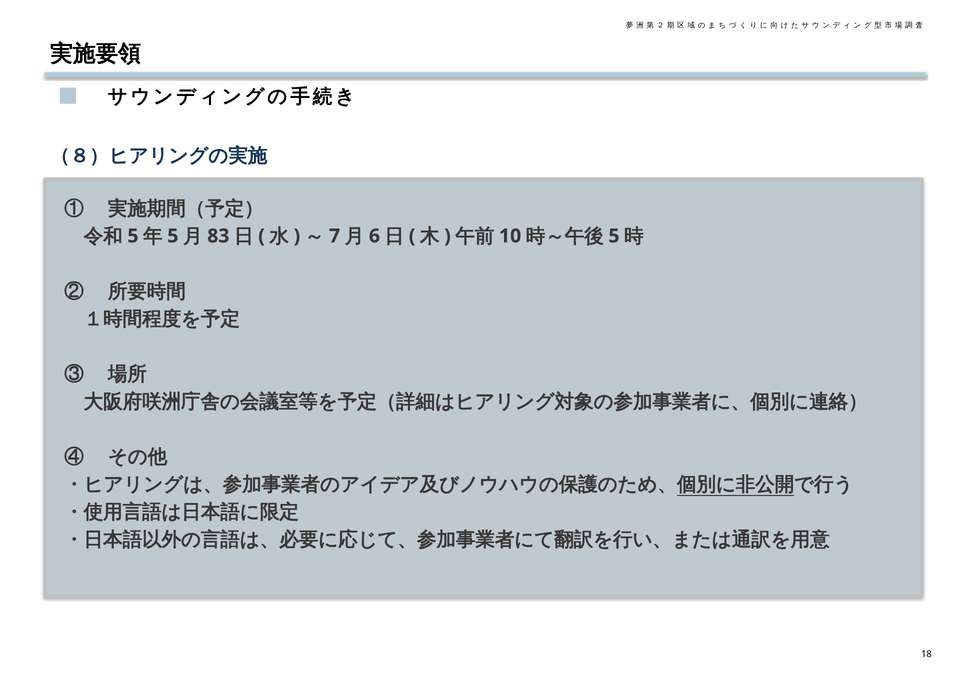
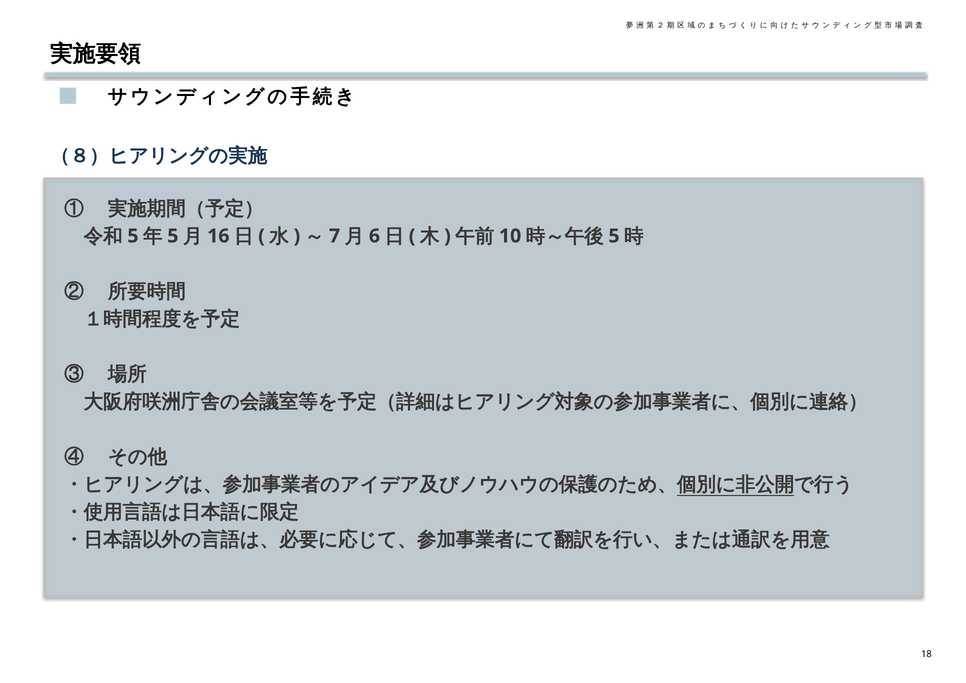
83: 83 -> 16
